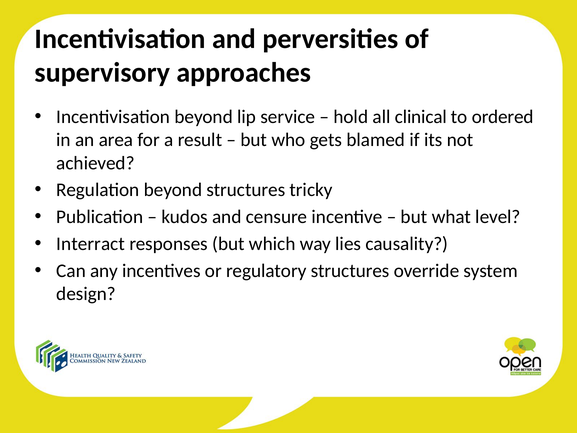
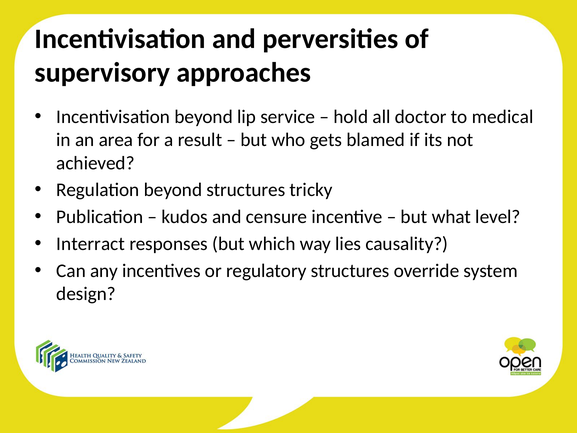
clinical: clinical -> doctor
ordered: ordered -> medical
